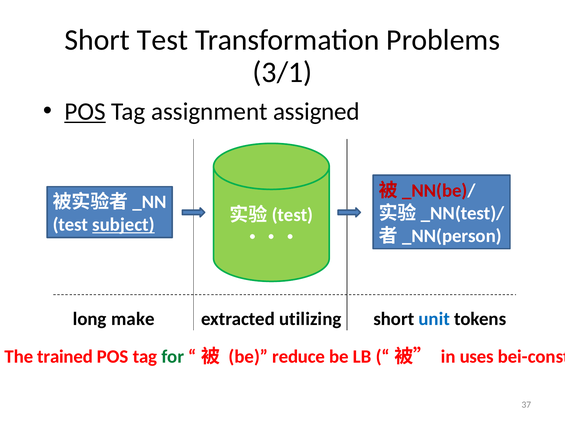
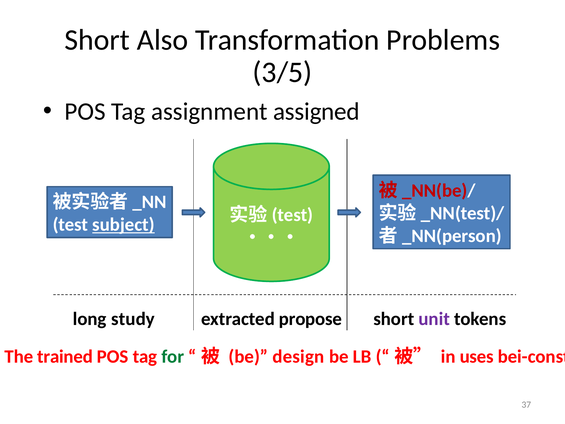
Short Test: Test -> Also
3/1: 3/1 -> 3/5
POS at (85, 111) underline: present -> none
make: make -> study
utilizing: utilizing -> propose
unit colour: blue -> purple
reduce: reduce -> design
